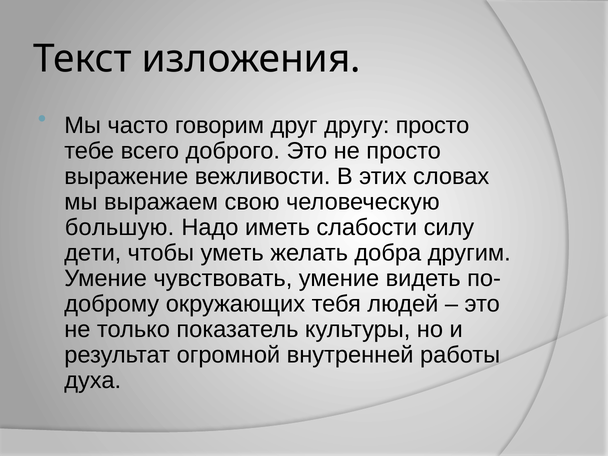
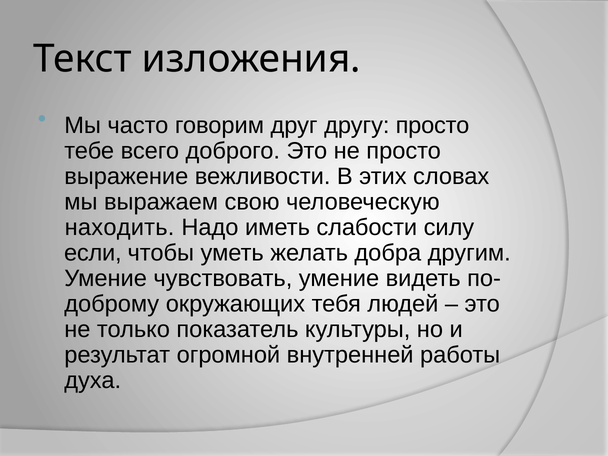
большую: большую -> находить
дети: дети -> если
